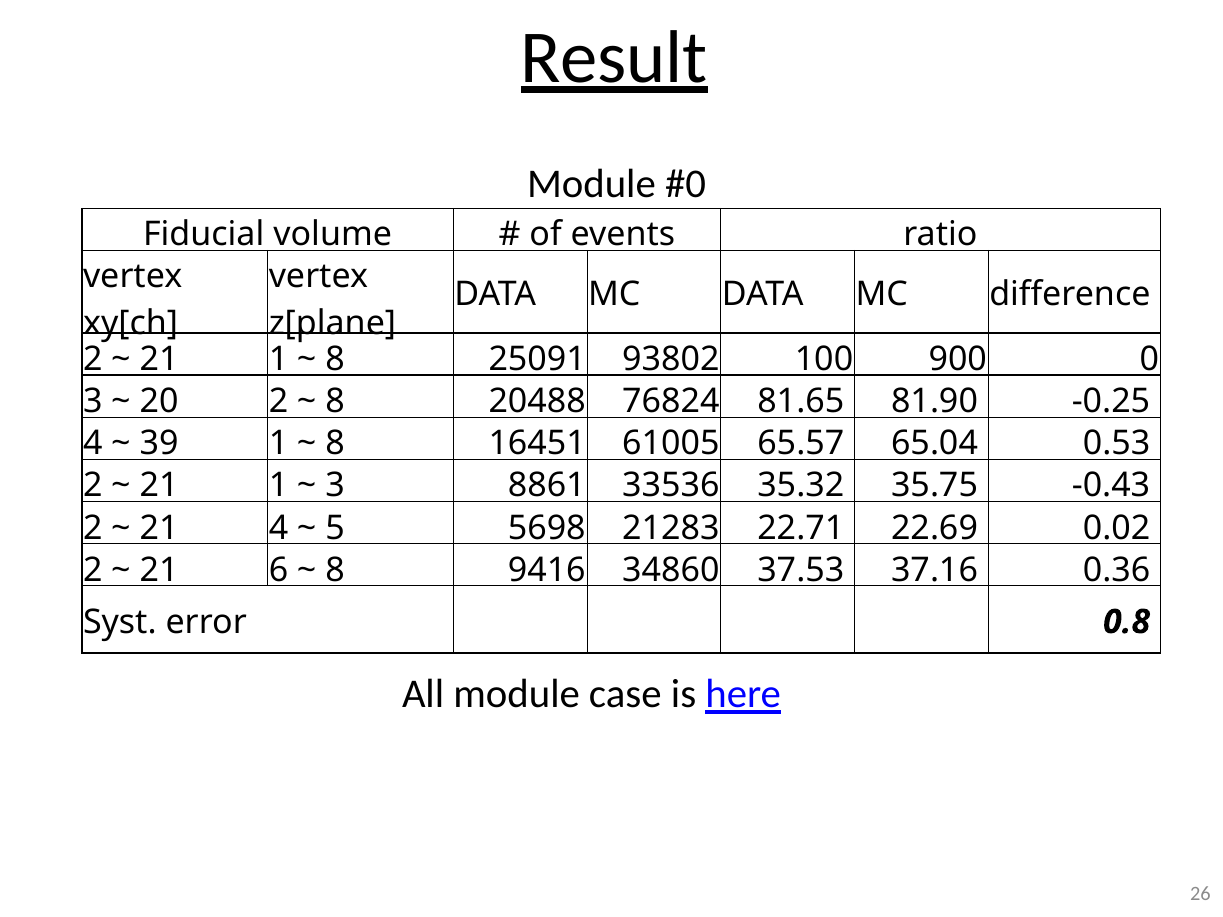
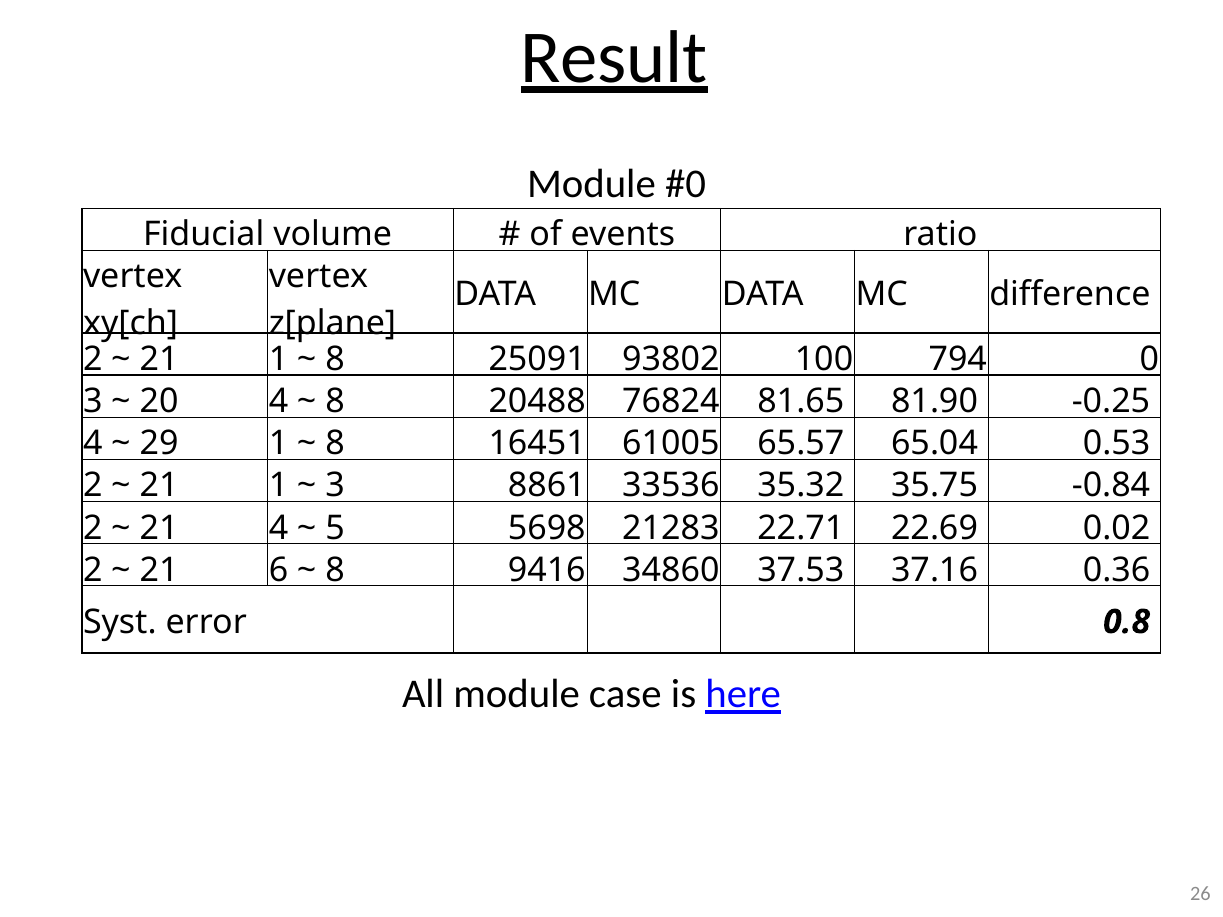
900: 900 -> 794
20 2: 2 -> 4
39: 39 -> 29
-0.43: -0.43 -> -0.84
